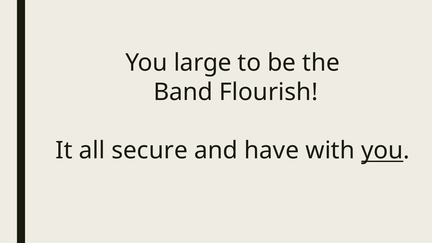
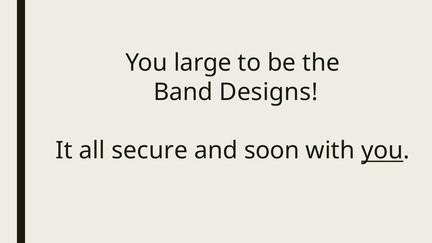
Flourish: Flourish -> Designs
have: have -> soon
